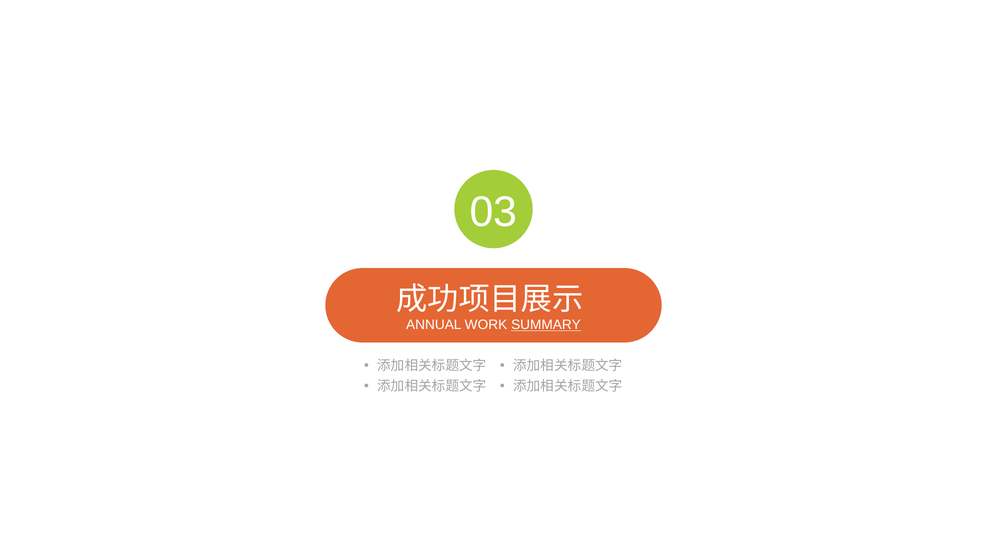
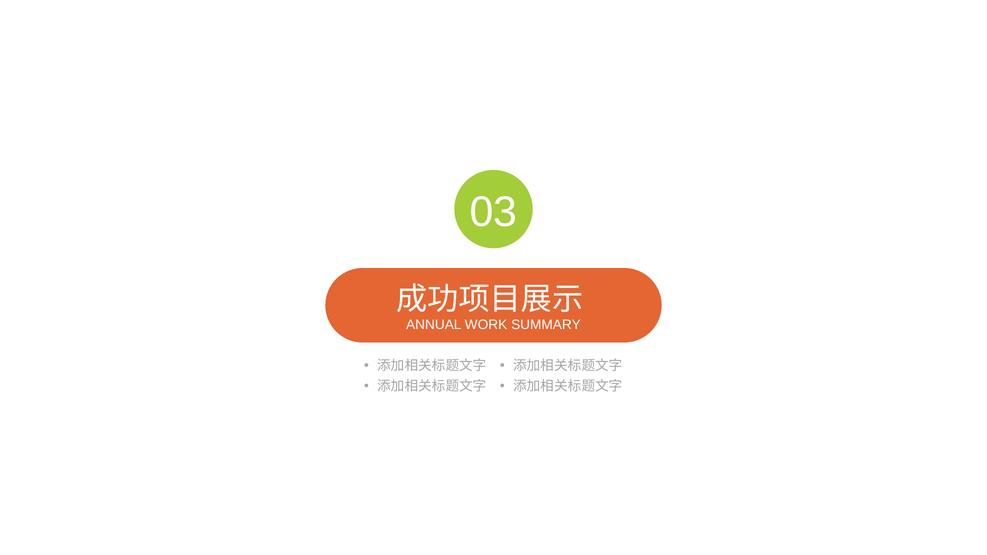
SUMMARY underline: present -> none
